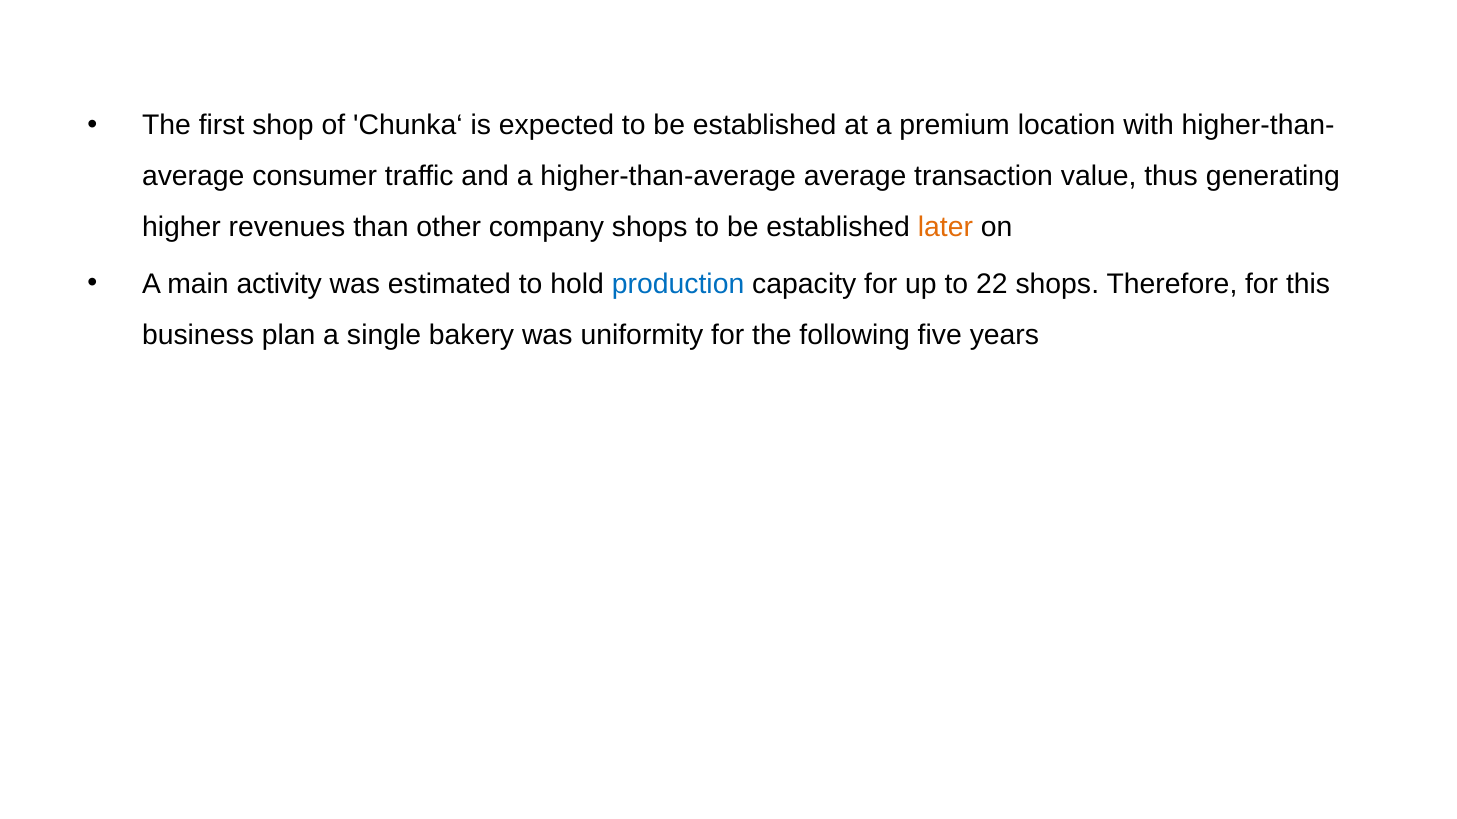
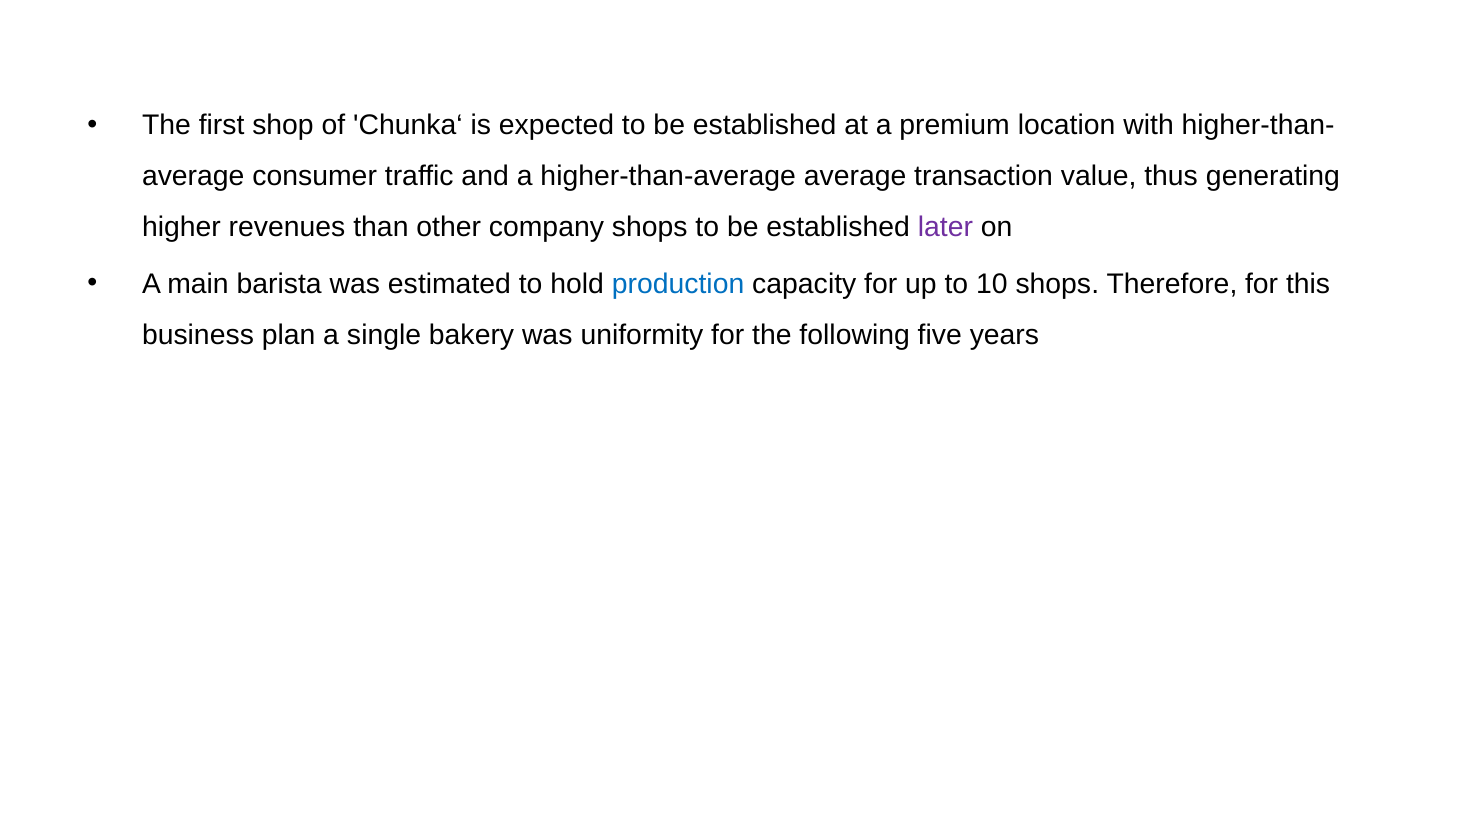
later colour: orange -> purple
activity: activity -> barista
22: 22 -> 10
